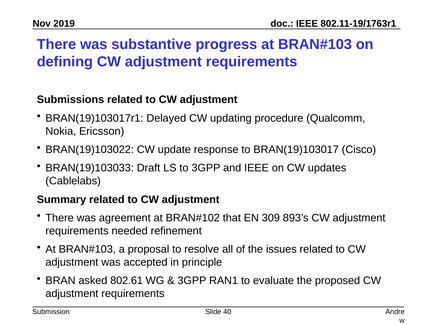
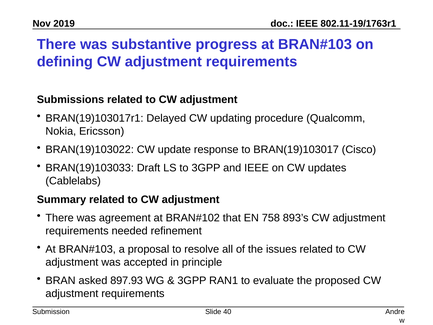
309: 309 -> 758
802.61: 802.61 -> 897.93
